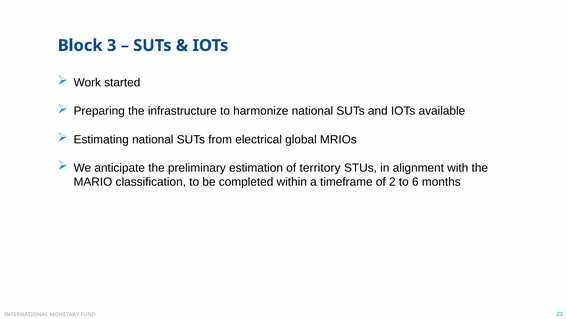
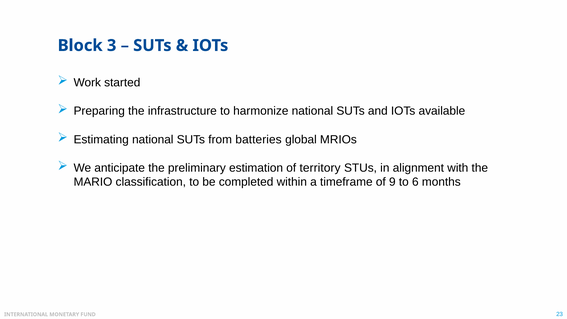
electrical: electrical -> batteries
2: 2 -> 9
